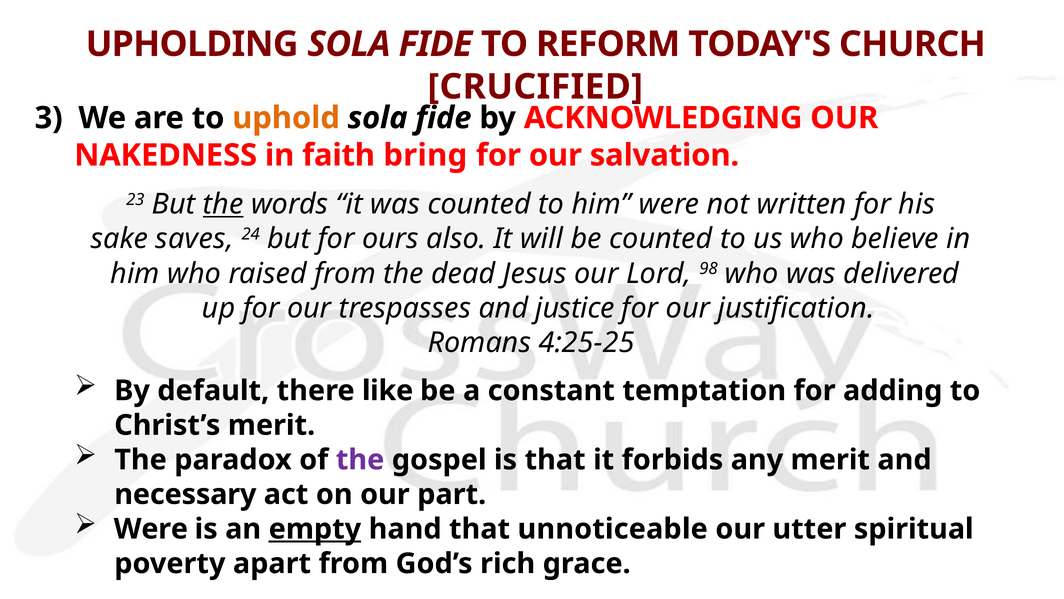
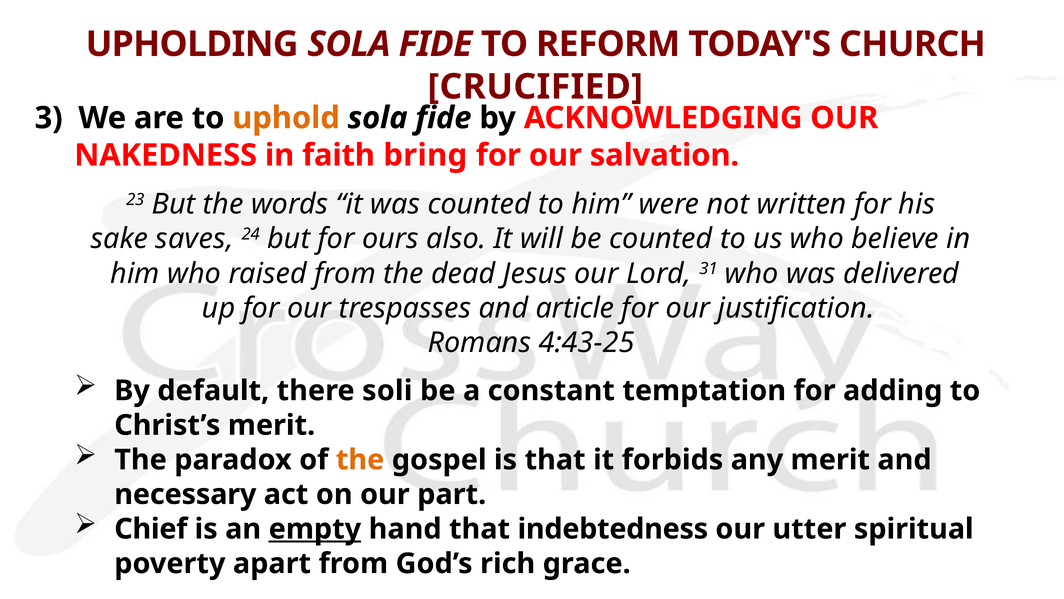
the at (223, 204) underline: present -> none
98: 98 -> 31
justice: justice -> article
4:25-25: 4:25-25 -> 4:43-25
like: like -> soli
the at (360, 459) colour: purple -> orange
Were at (151, 529): Were -> Chief
unnoticeable: unnoticeable -> indebtedness
